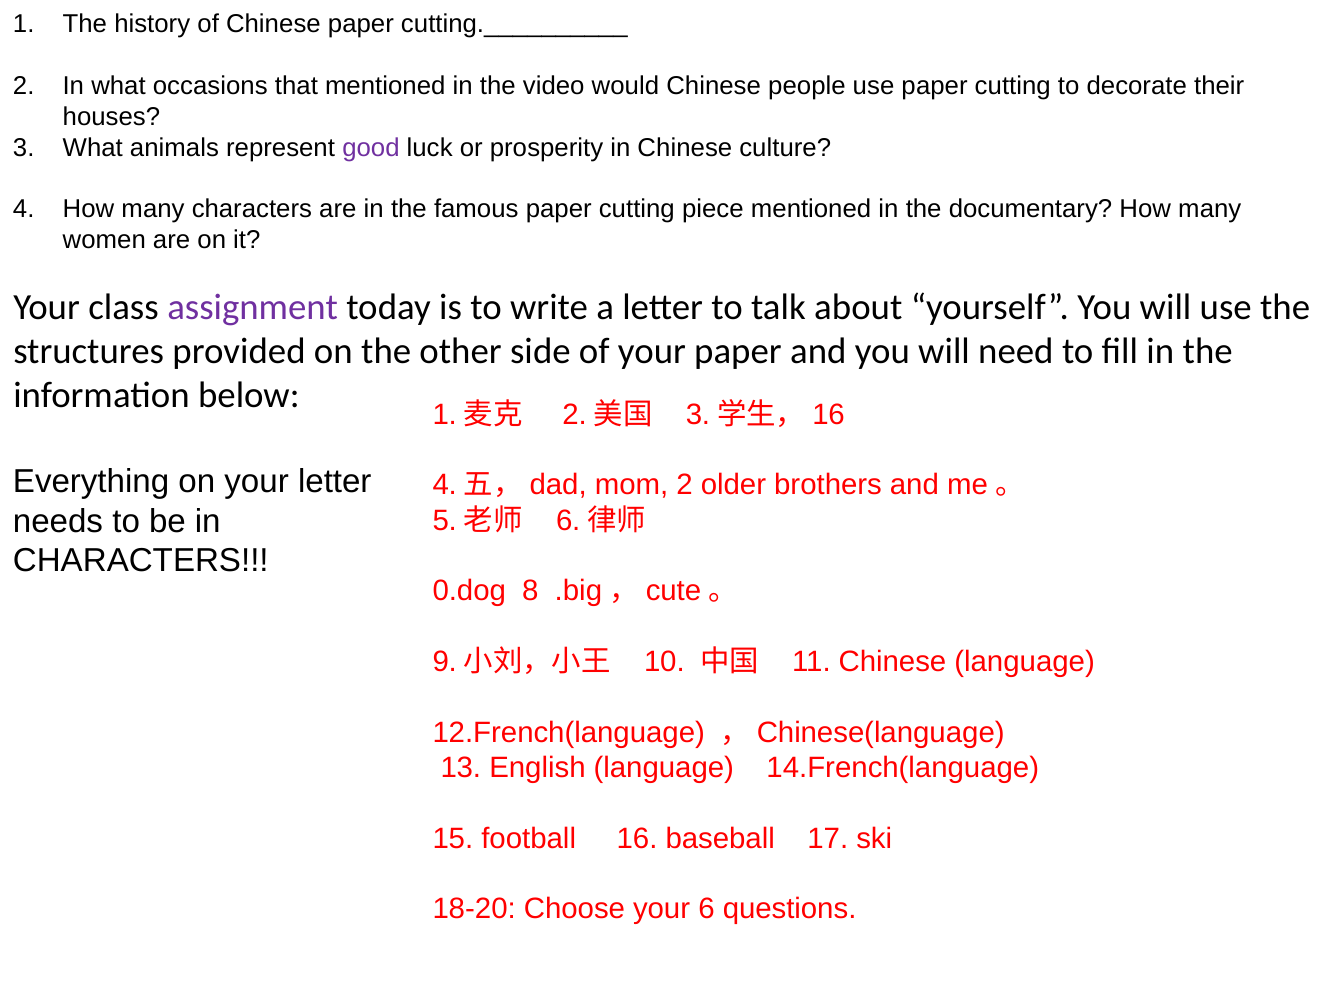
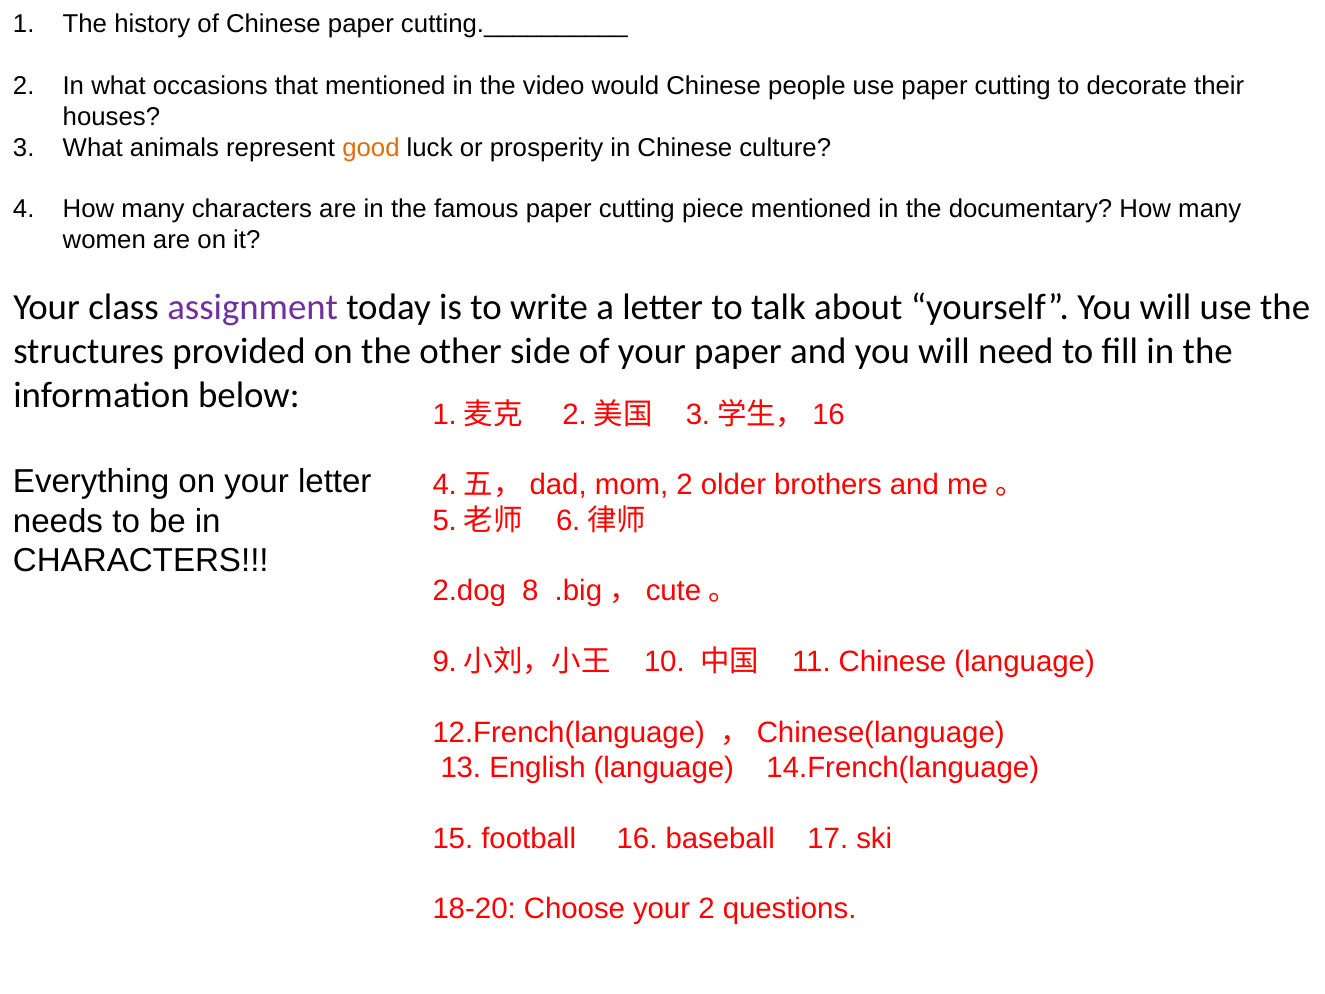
good colour: purple -> orange
0.dog: 0.dog -> 2.dog
your 6: 6 -> 2
